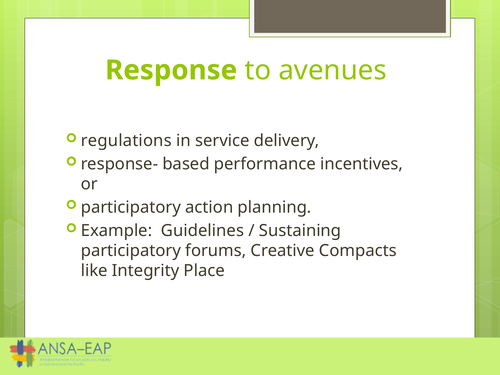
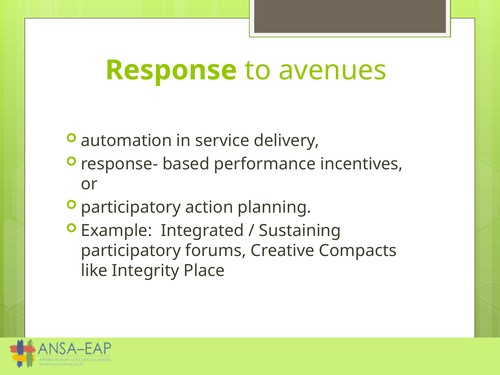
regulations: regulations -> automation
Guidelines: Guidelines -> Integrated
